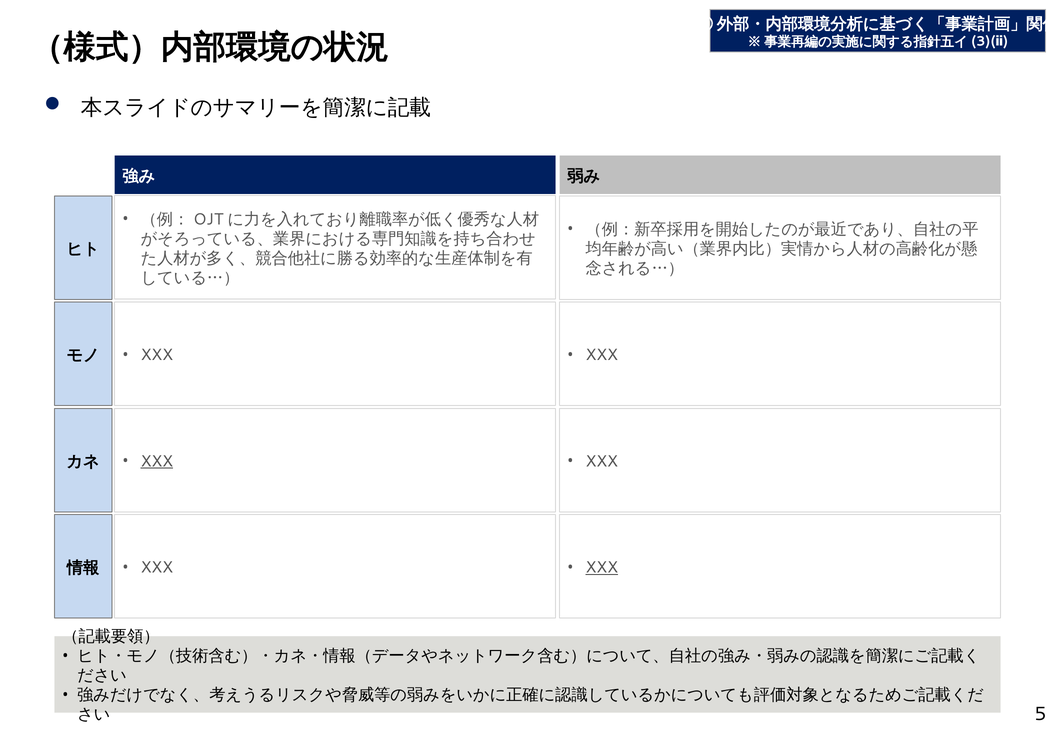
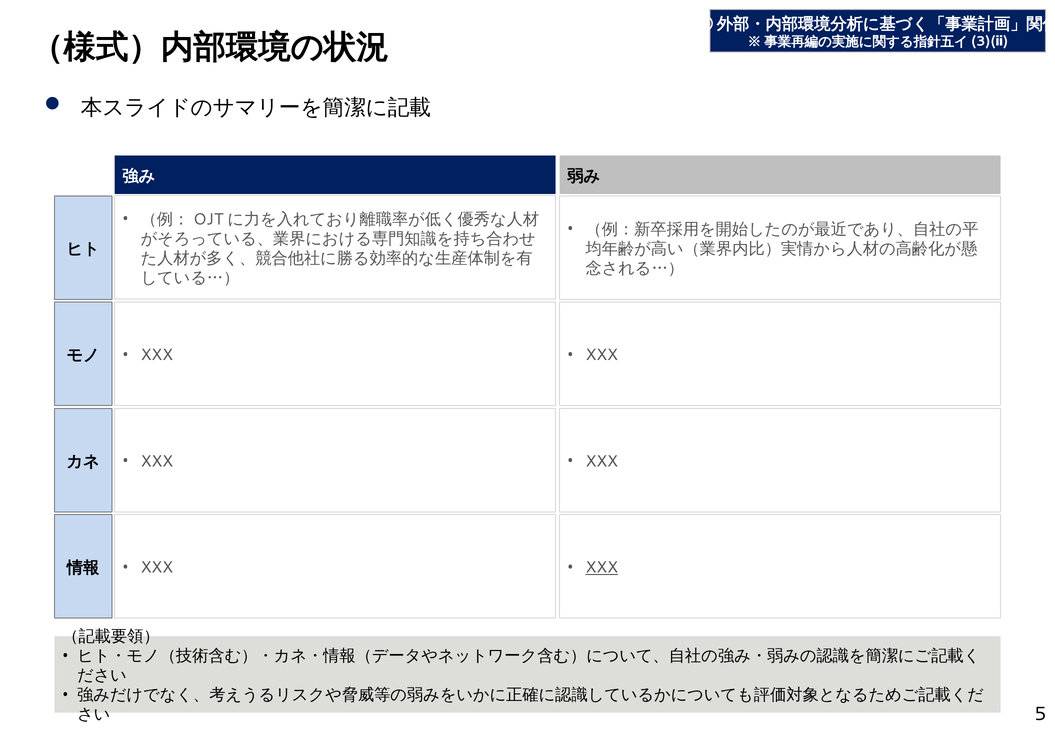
XXX at (157, 461) underline: present -> none
